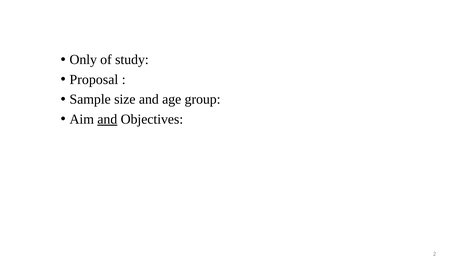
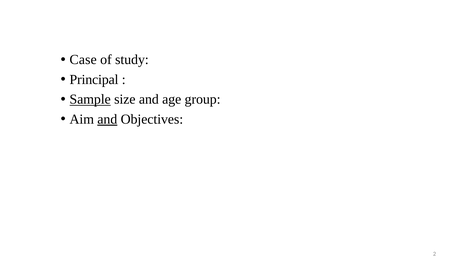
Only: Only -> Case
Proposal: Proposal -> Principal
Sample underline: none -> present
